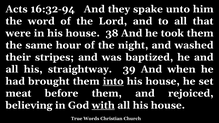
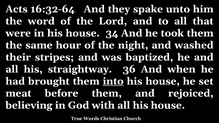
16:32-94: 16:32-94 -> 16:32-64
38: 38 -> 34
39: 39 -> 36
with underline: present -> none
